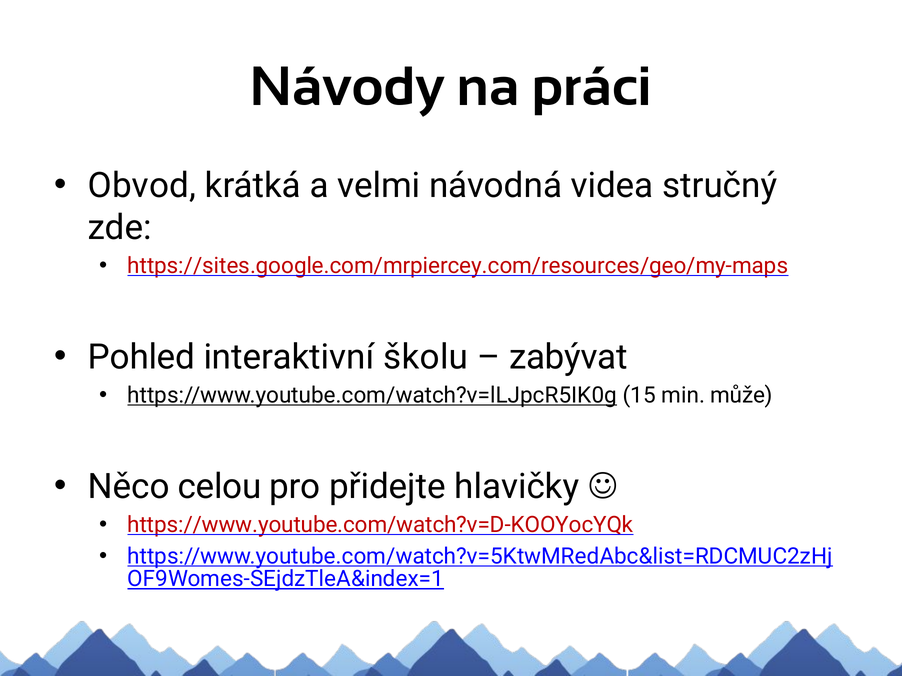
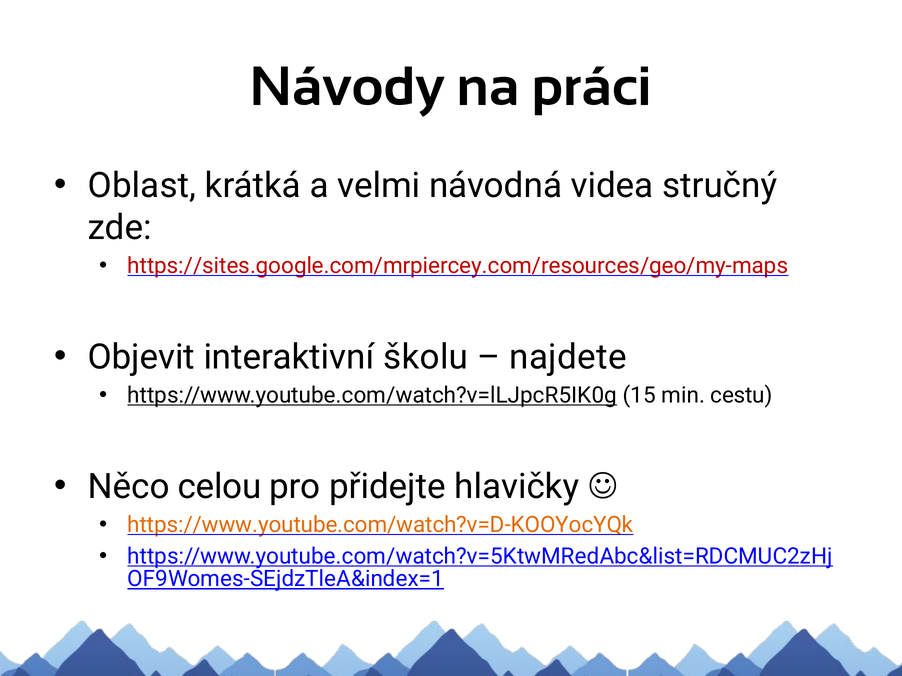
Obvod: Obvod -> Oblast
Pohled: Pohled -> Objevit
zabývat: zabývat -> najdete
může: může -> cestu
https://www.youtube.com/watch?v=D-KOOYocYQk colour: red -> orange
